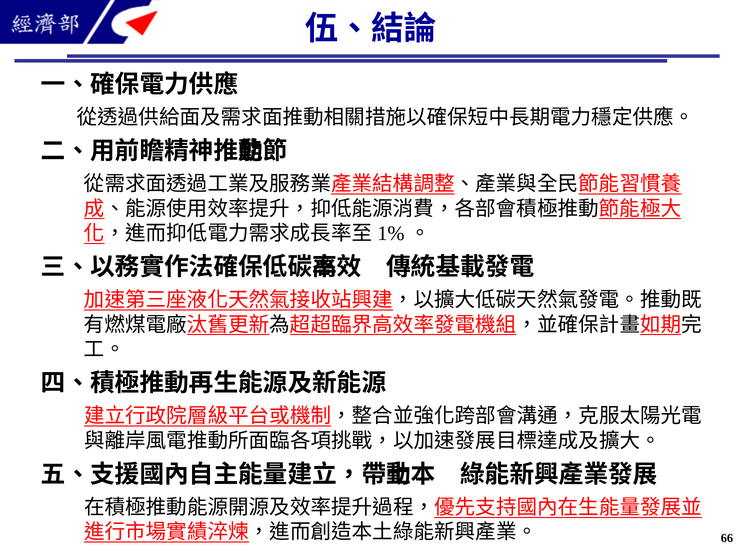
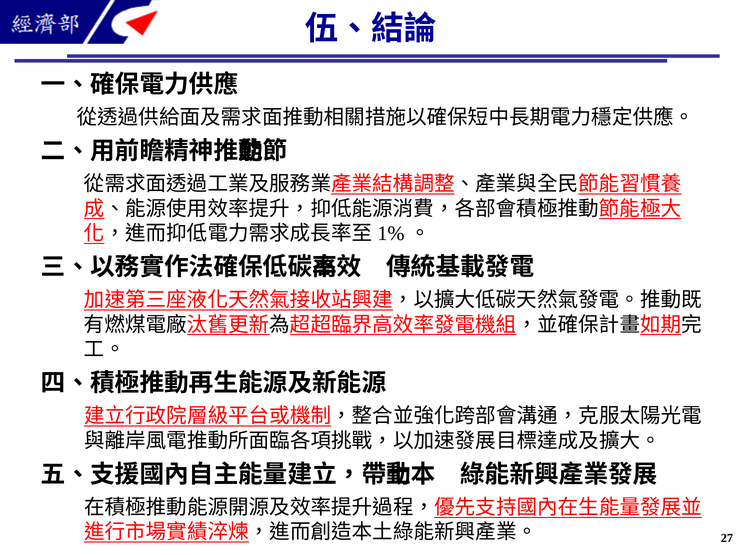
66: 66 -> 27
